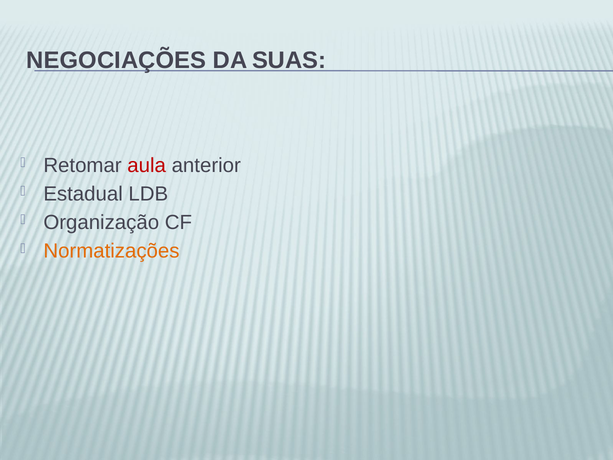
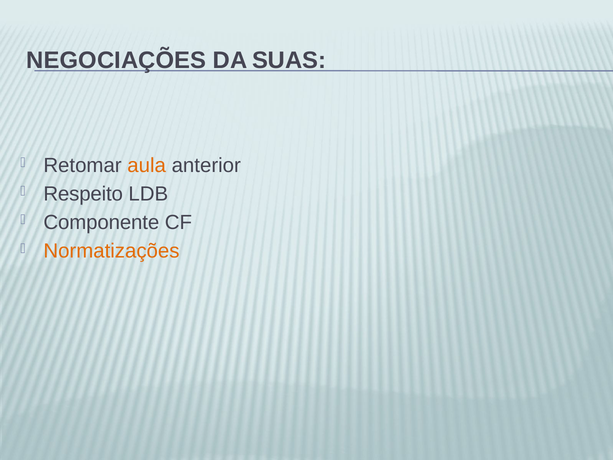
aula colour: red -> orange
Estadual: Estadual -> Respeito
Organização: Organização -> Componente
